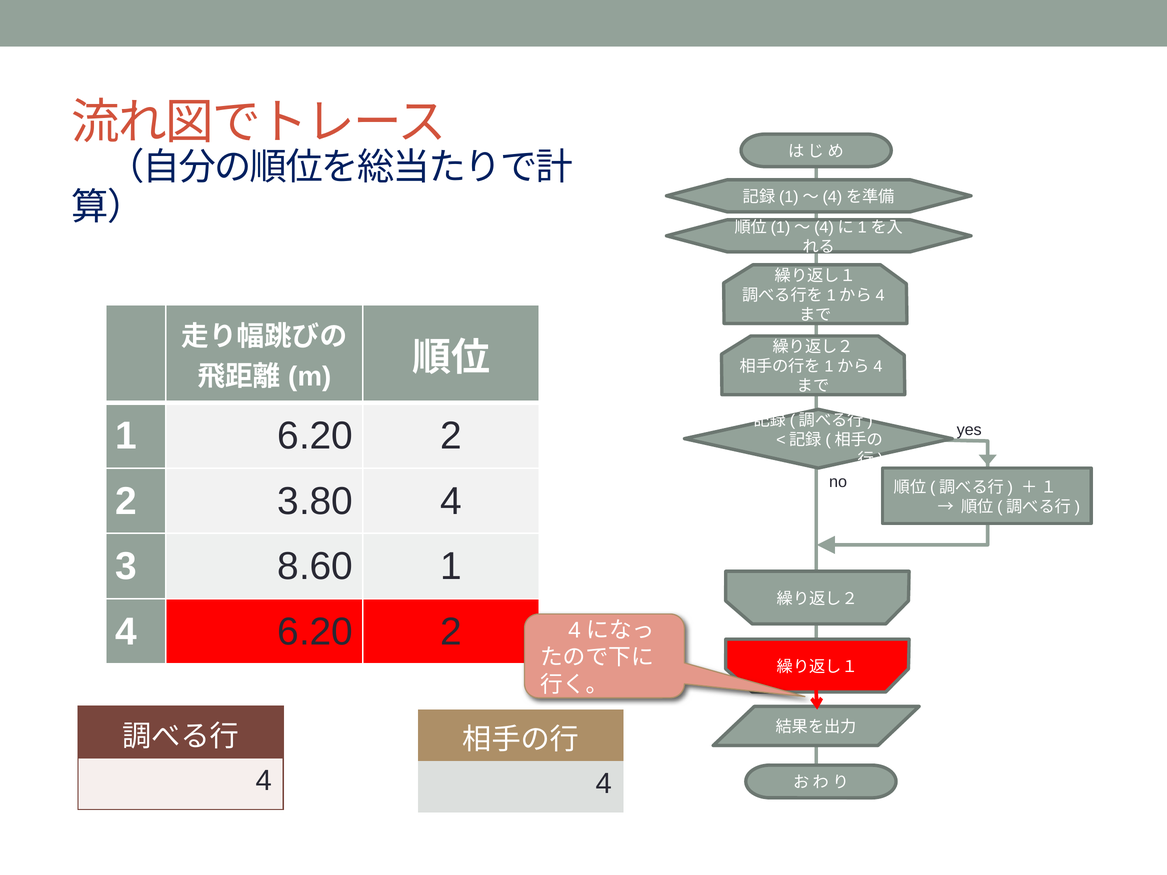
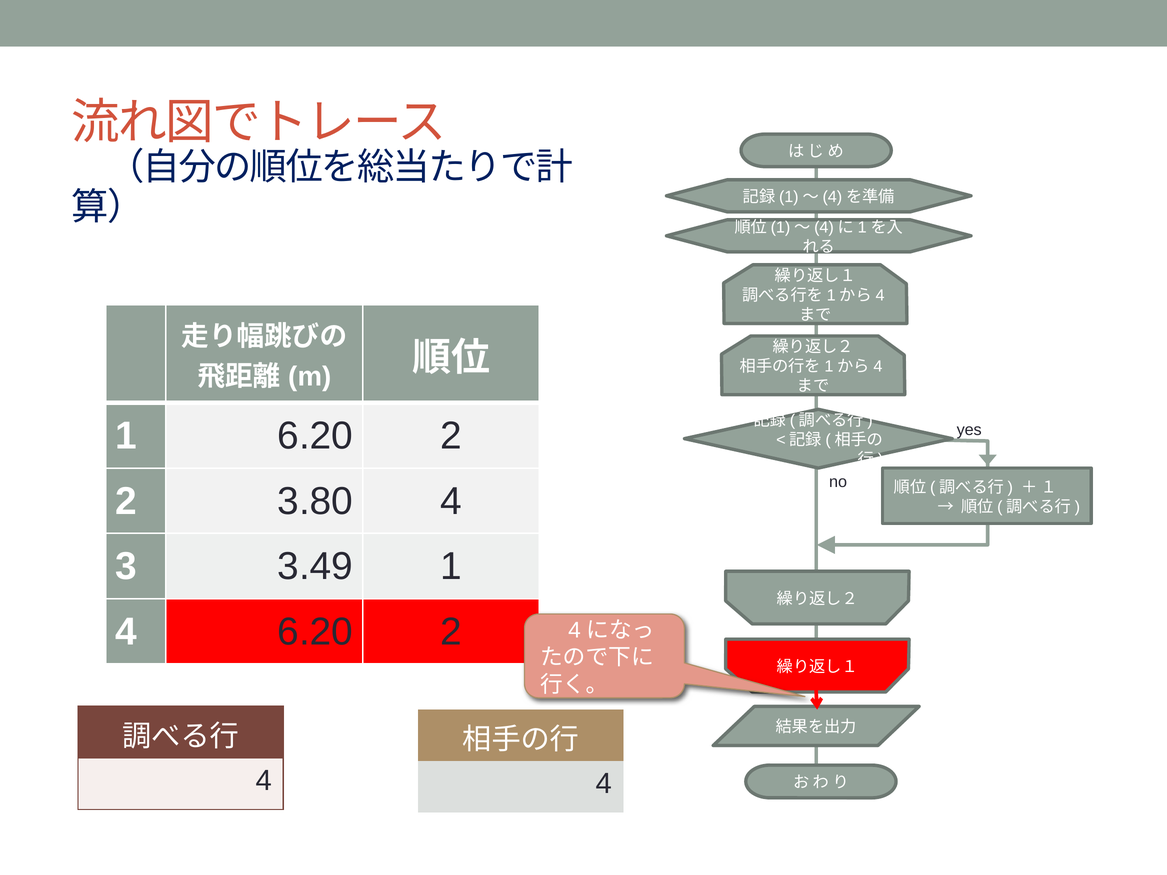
8.60: 8.60 -> 3.49
